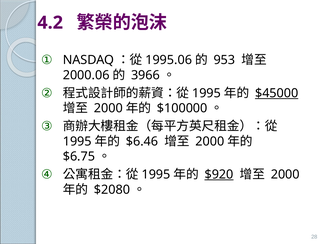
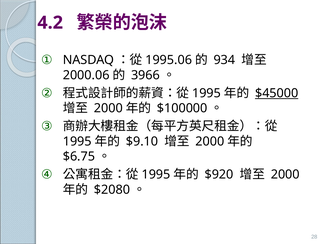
953: 953 -> 934
$6.46: $6.46 -> $9.10
$920 underline: present -> none
